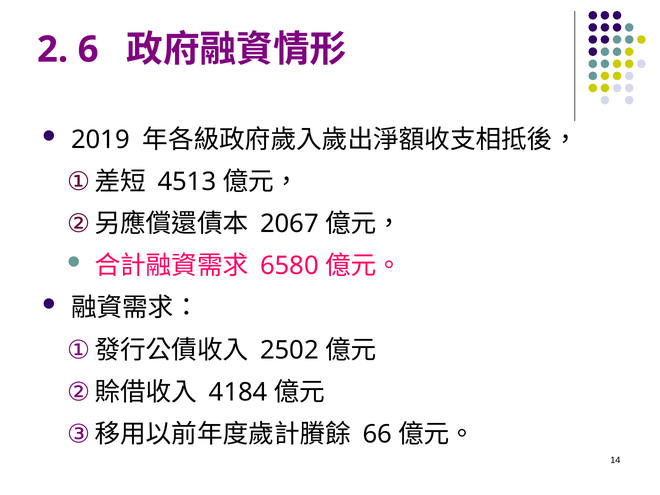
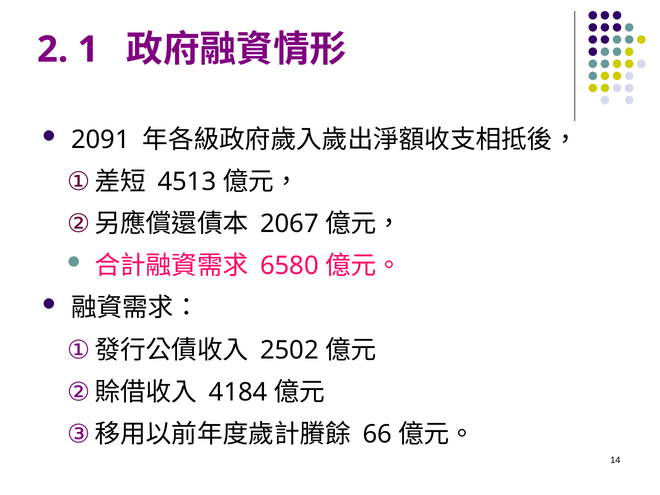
6: 6 -> 1
2019: 2019 -> 2091
